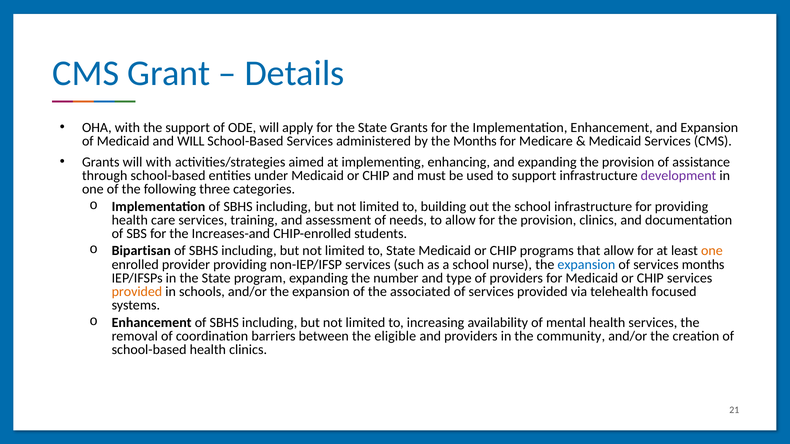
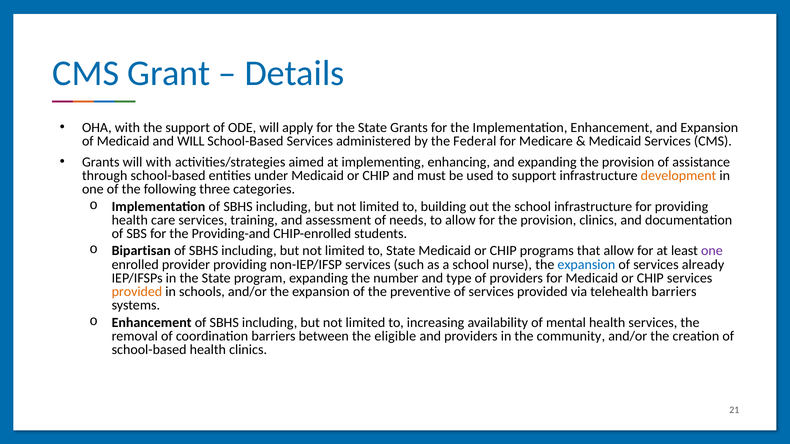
the Months: Months -> Federal
development colour: purple -> orange
Increases-and: Increases-and -> Providing-and
one at (712, 251) colour: orange -> purple
services months: months -> already
associated: associated -> preventive
telehealth focused: focused -> barriers
